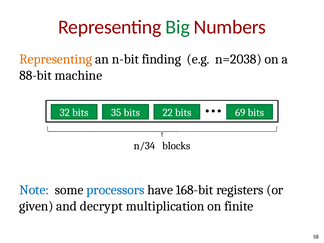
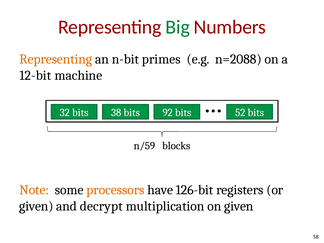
finding: finding -> primes
n=2038: n=2038 -> n=2088
88-bit: 88-bit -> 12-bit
35: 35 -> 38
22: 22 -> 92
69: 69 -> 52
n/34: n/34 -> n/59
Note colour: blue -> orange
processors colour: blue -> orange
168-bit: 168-bit -> 126-bit
on finite: finite -> given
